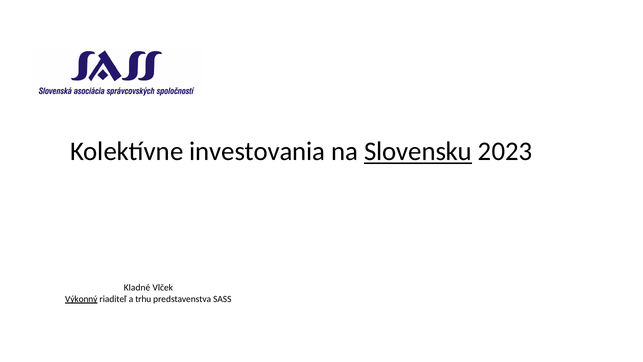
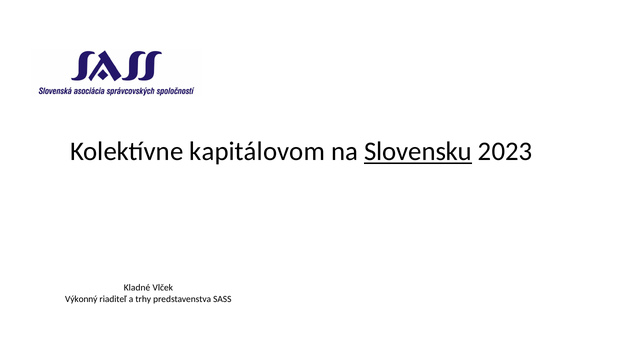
investovania: investovania -> kapitálovom
Výkonný underline: present -> none
trhu: trhu -> trhy
